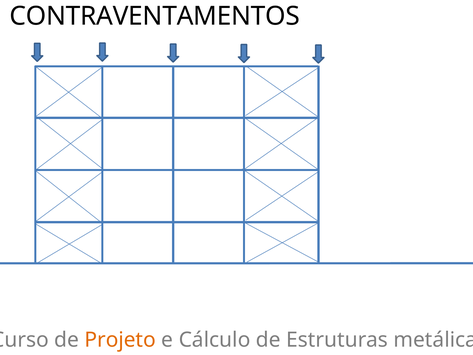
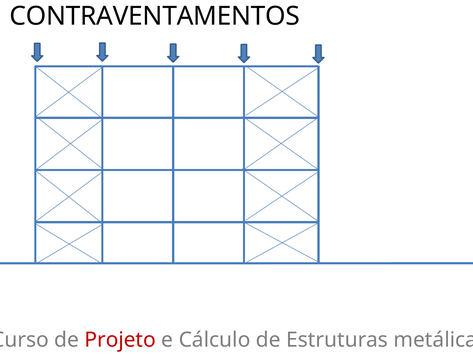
Projeto colour: orange -> red
